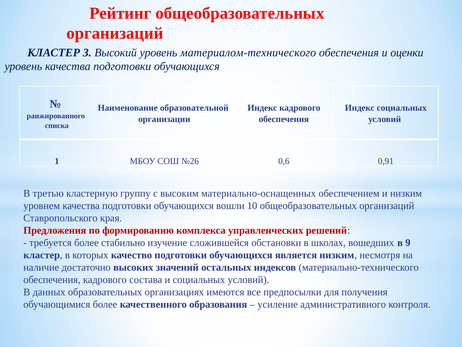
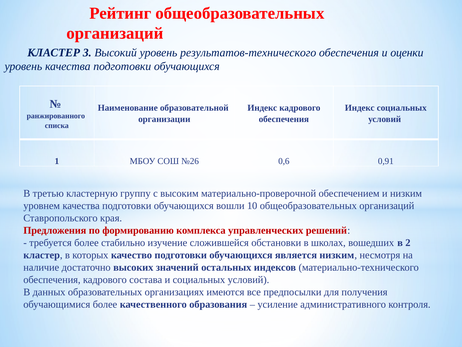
материалом-технического: материалом-технического -> результатов-технического
материально-оснащенных: материально-оснащенных -> материально-проверочной
9: 9 -> 2
